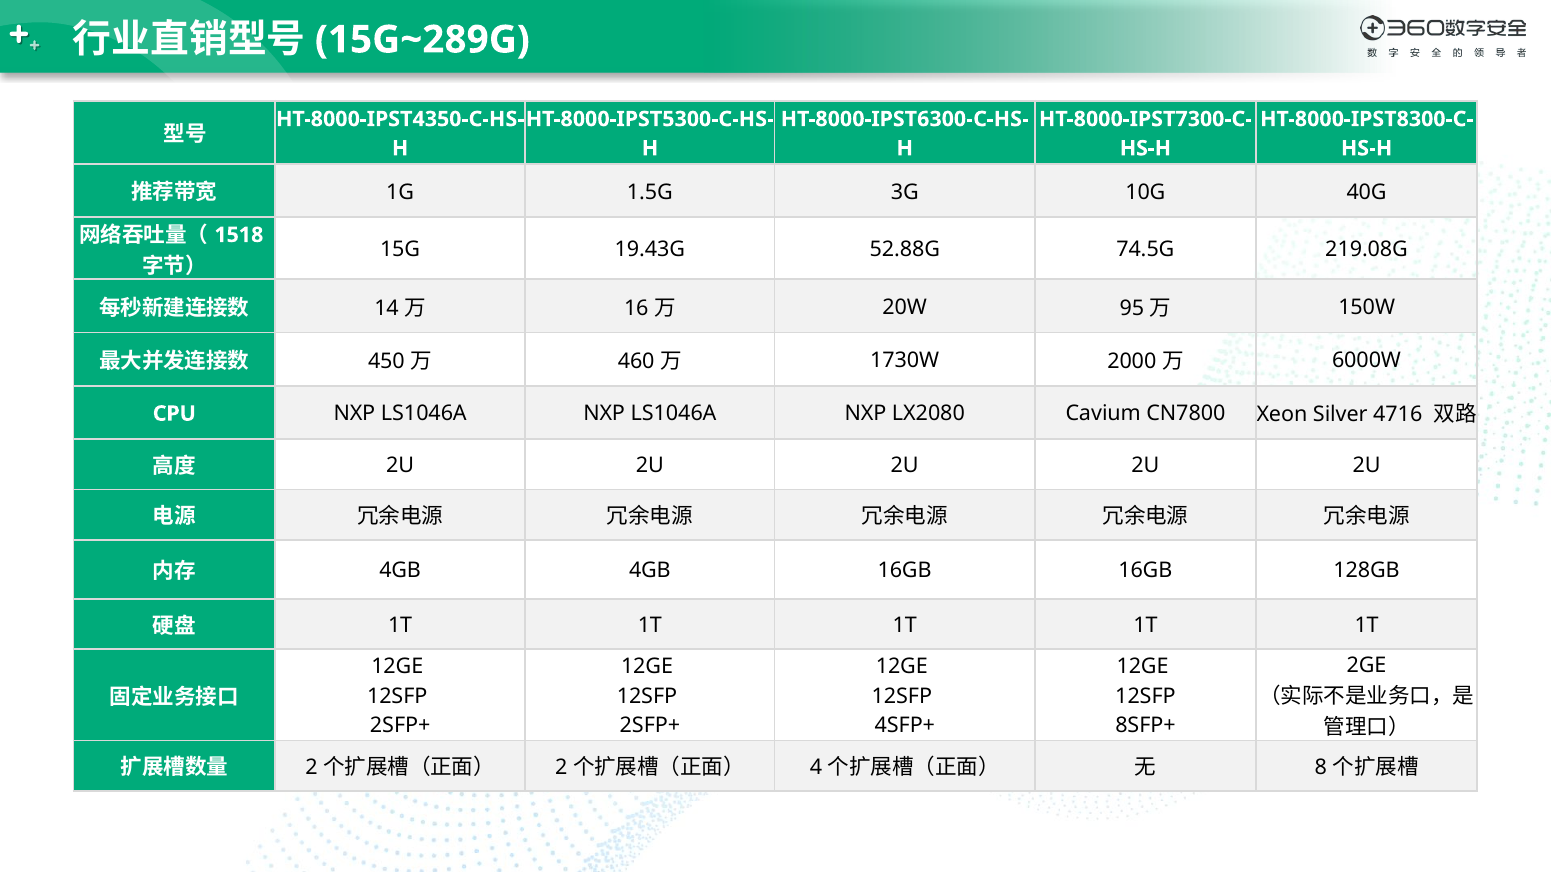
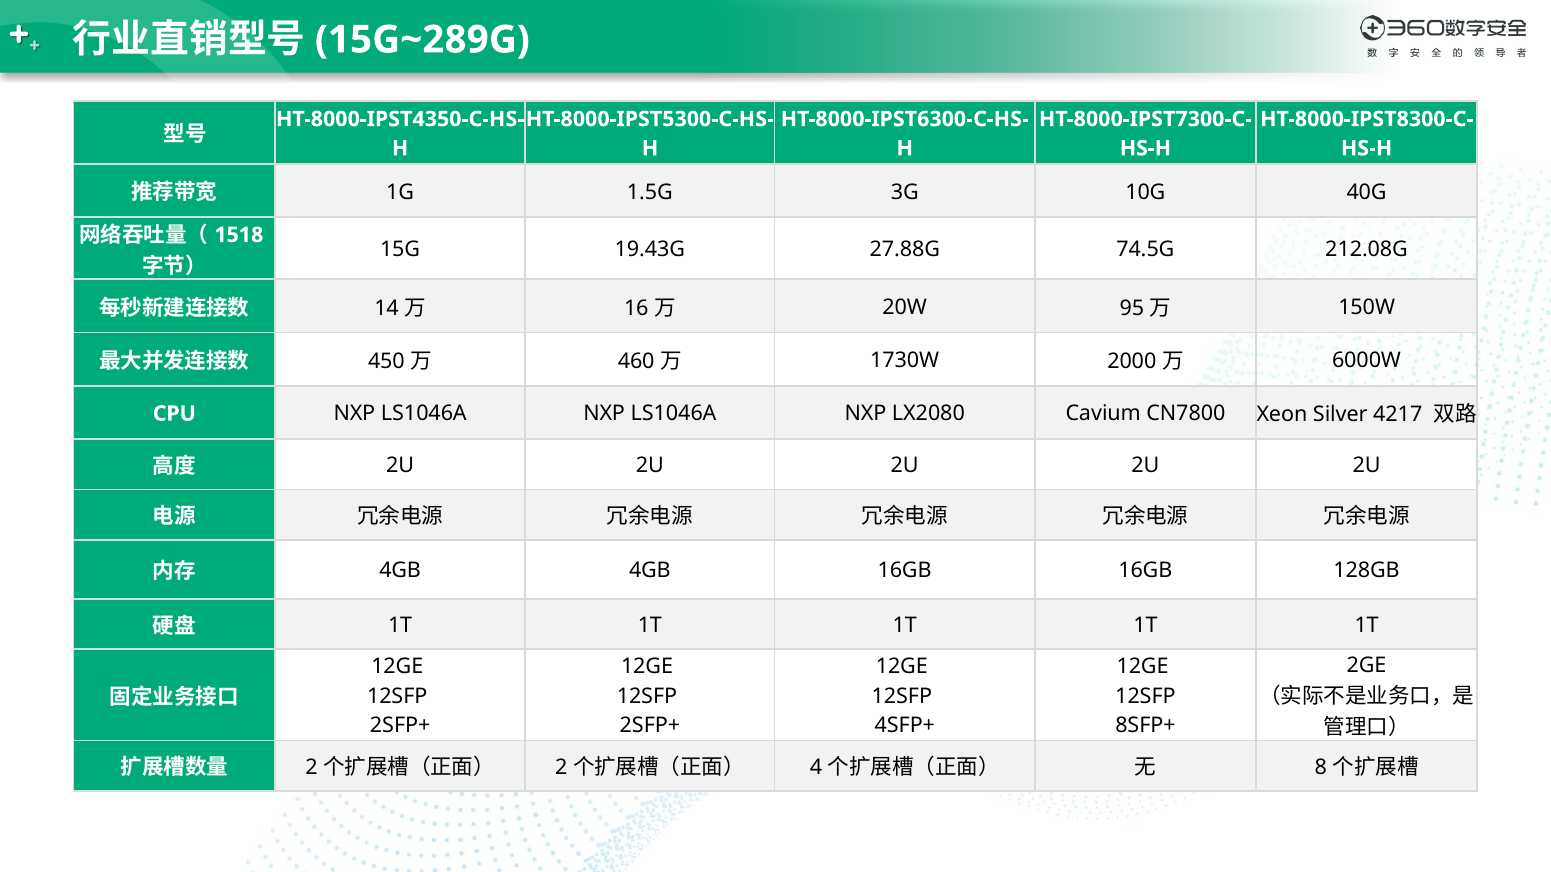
52.88G: 52.88G -> 27.88G
219.08G: 219.08G -> 212.08G
4716: 4716 -> 4217
